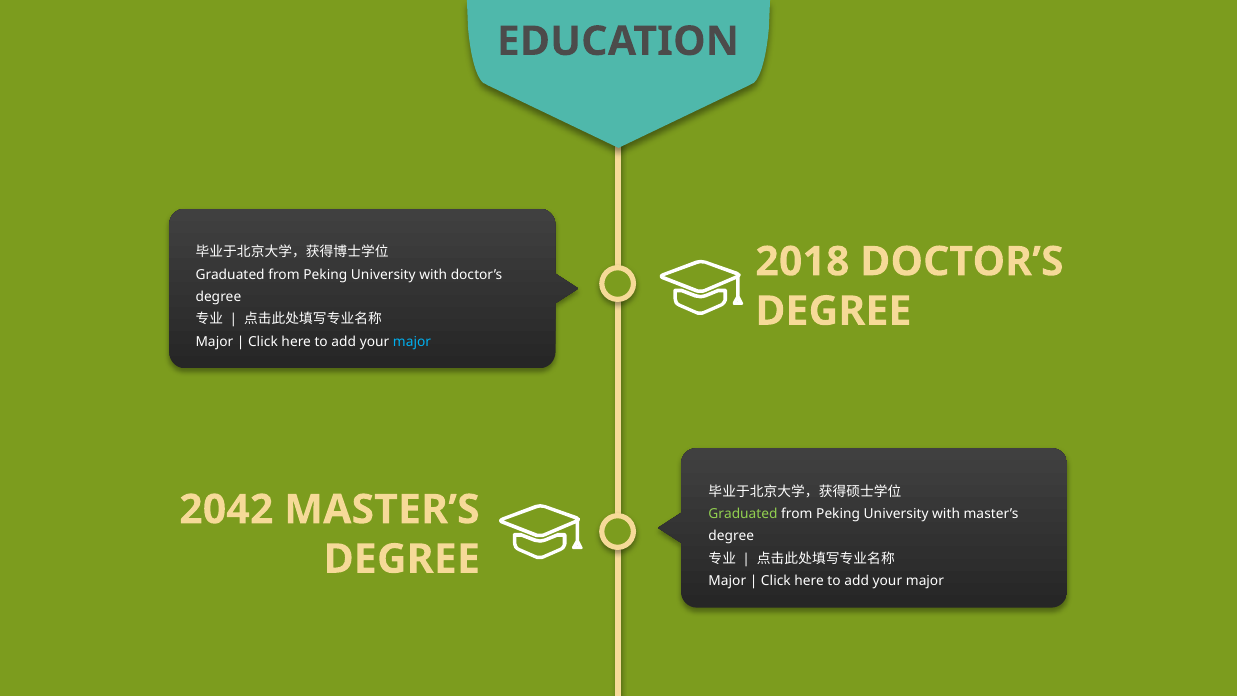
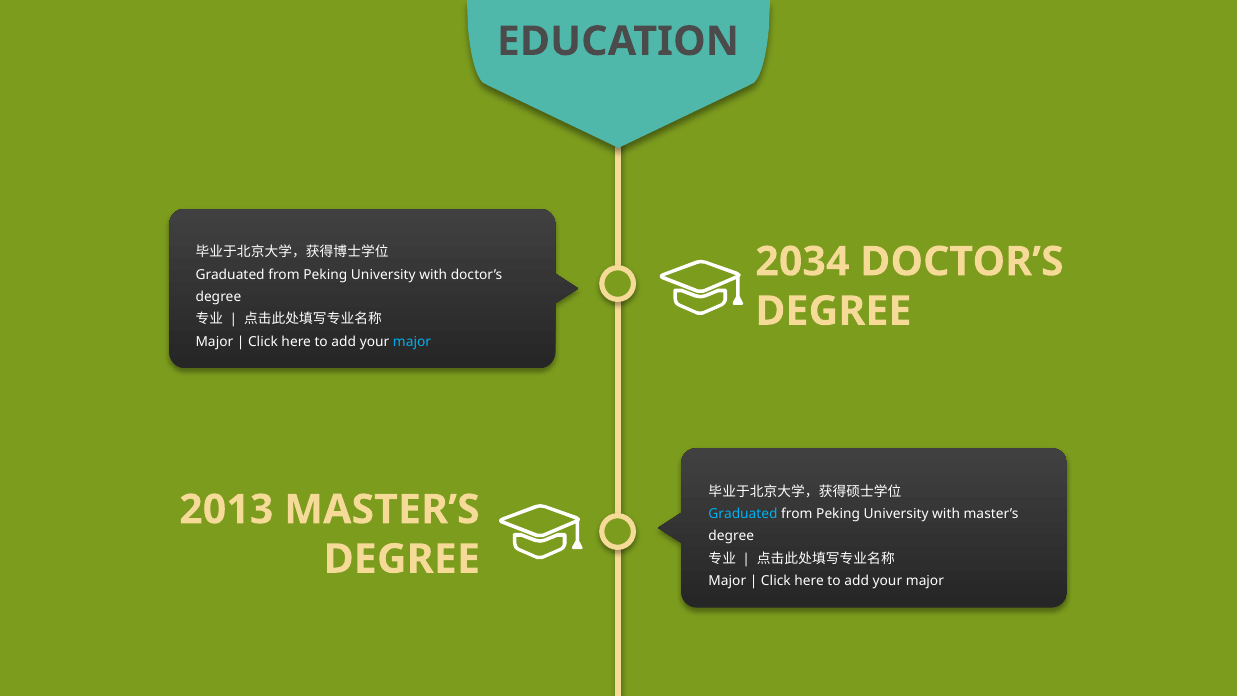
2018: 2018 -> 2034
2042: 2042 -> 2013
Graduated at (743, 514) colour: light green -> light blue
